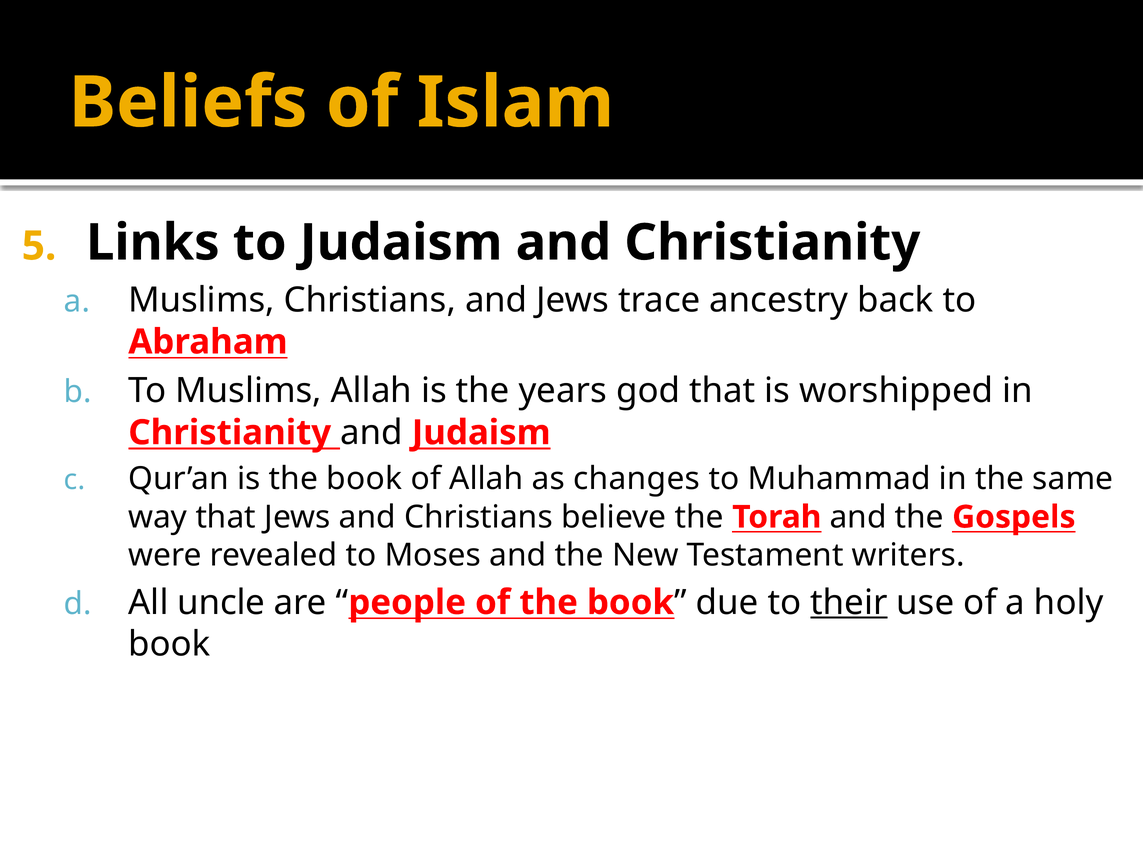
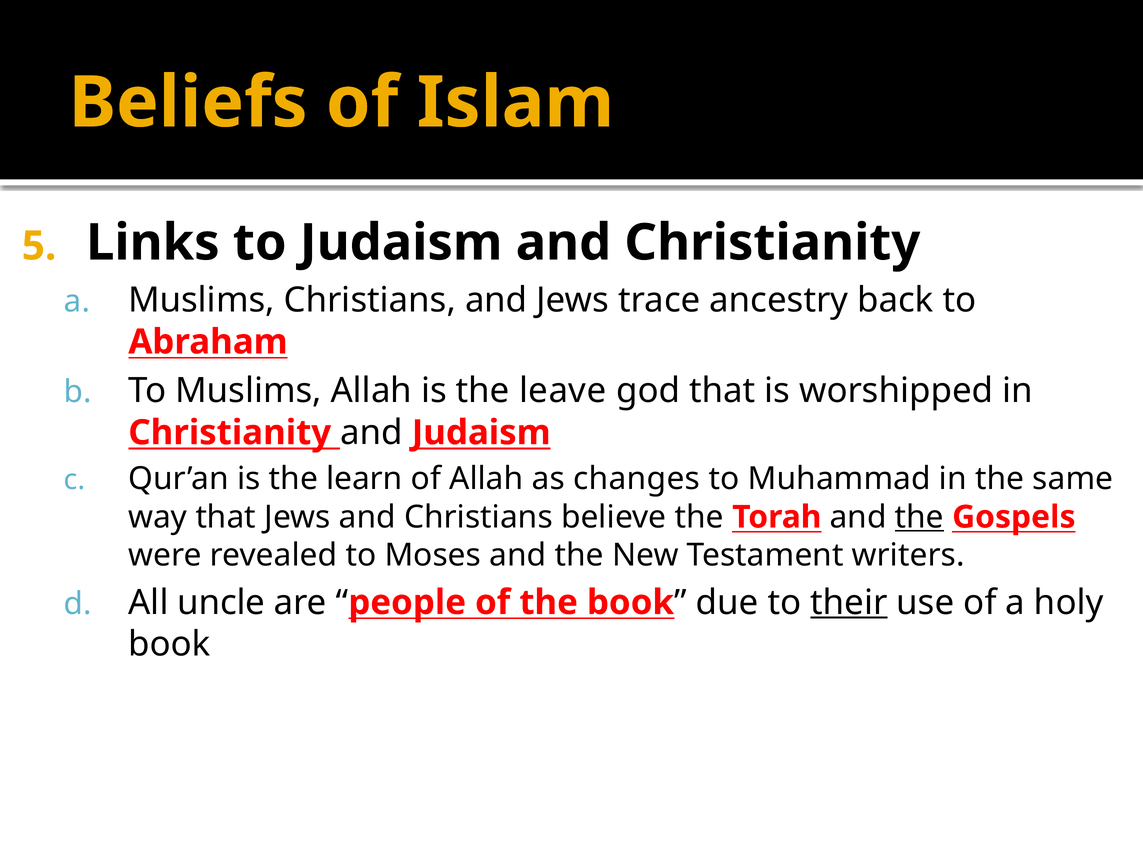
years: years -> leave
is the book: book -> learn
the at (919, 517) underline: none -> present
